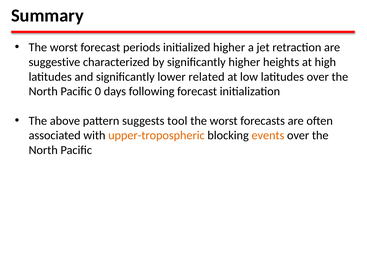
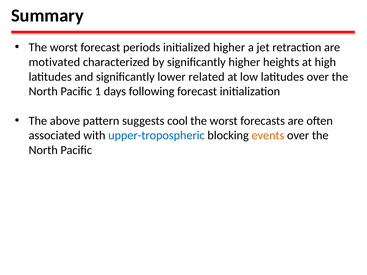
suggestive: suggestive -> motivated
0: 0 -> 1
tool: tool -> cool
upper-tropospheric colour: orange -> blue
